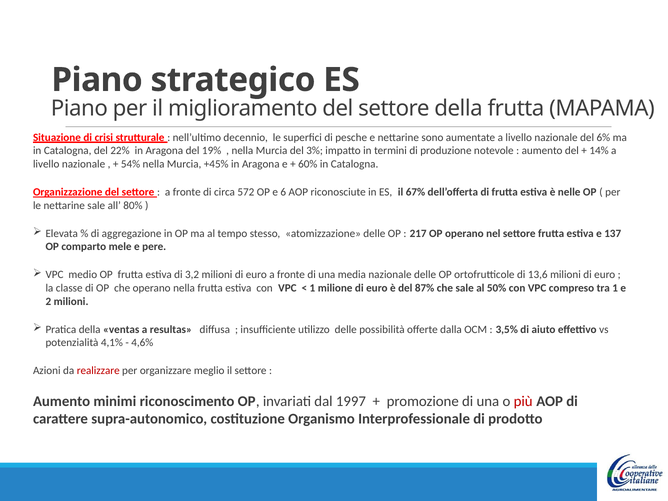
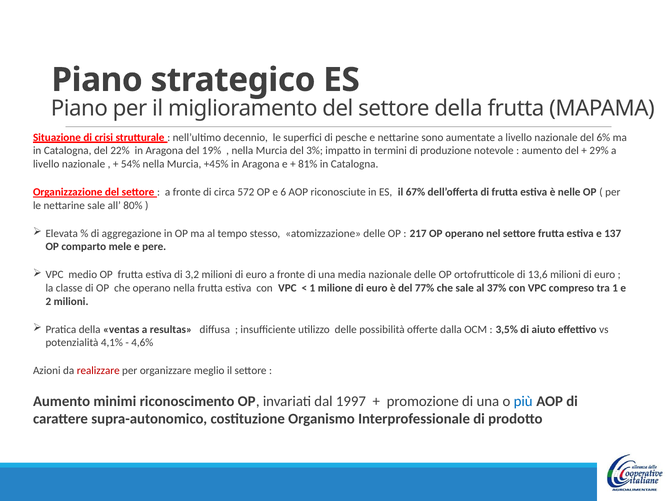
14%: 14% -> 29%
60%: 60% -> 81%
87%: 87% -> 77%
50%: 50% -> 37%
più colour: red -> blue
